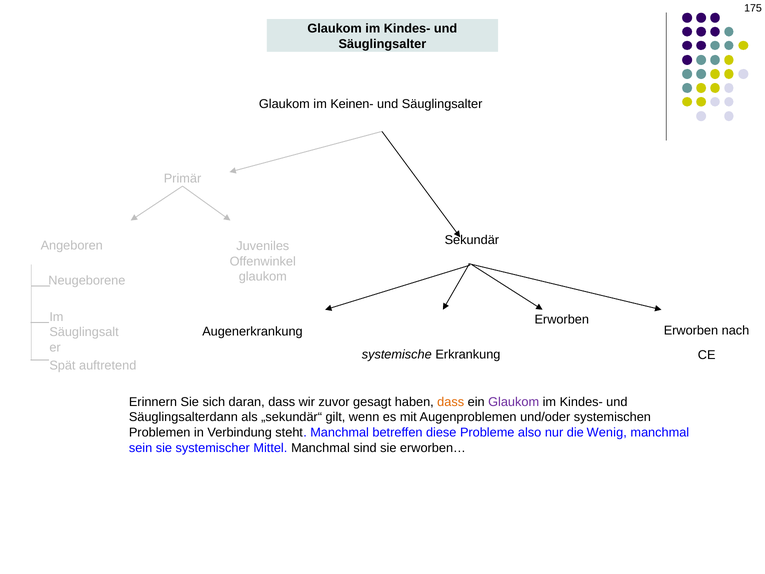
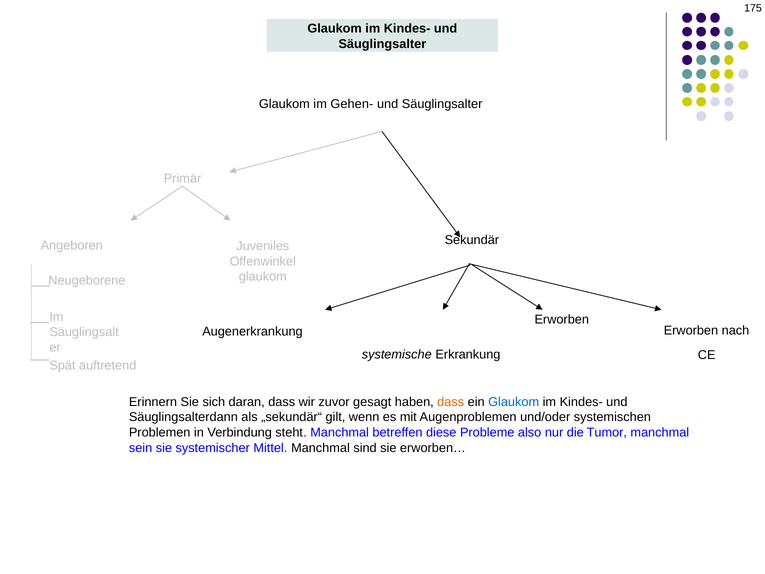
Keinen-: Keinen- -> Gehen-
Glaukom at (514, 402) colour: purple -> blue
Wenig: Wenig -> Tumor
